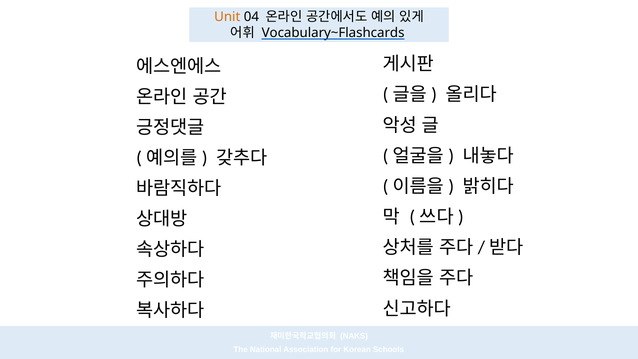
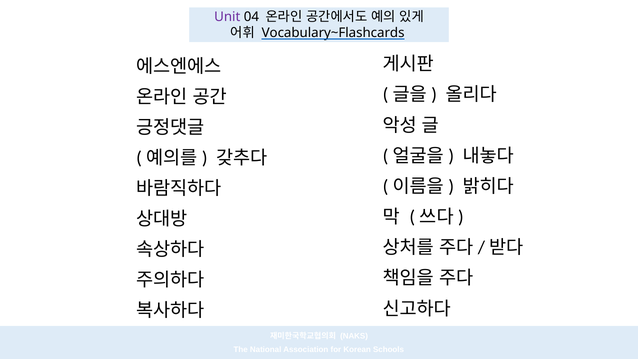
Unit colour: orange -> purple
